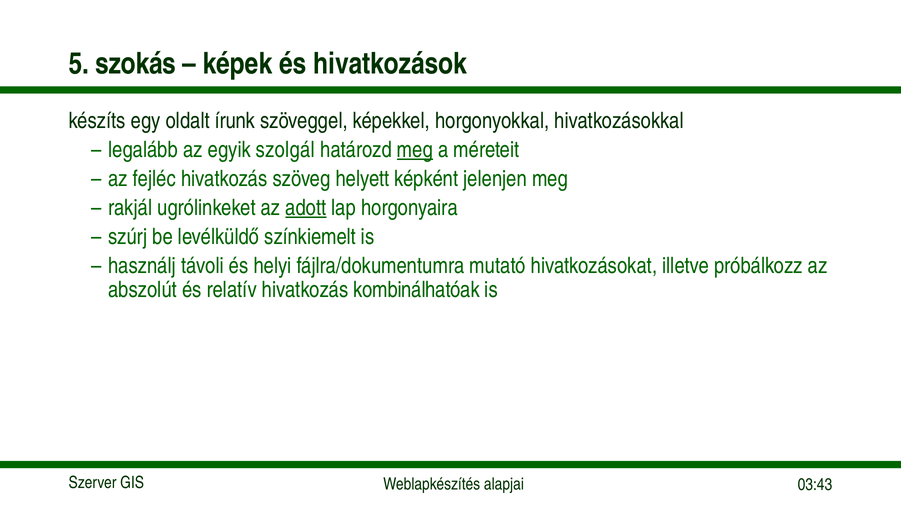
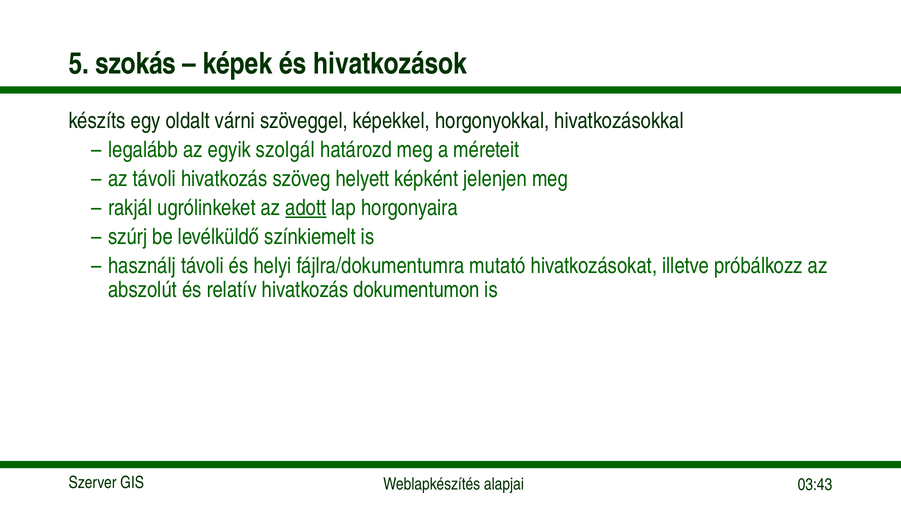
írunk: írunk -> várni
meg at (415, 150) underline: present -> none
az fejléc: fejléc -> távoli
kombinálhatóak: kombinálhatóak -> dokumentumon
